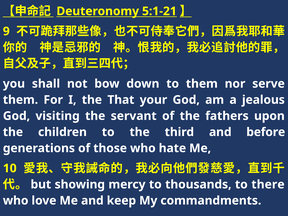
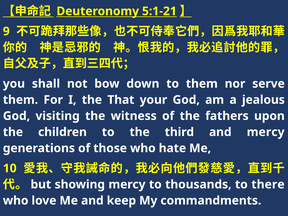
servant: servant -> witness
and before: before -> mercy
